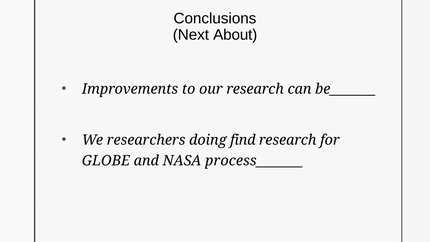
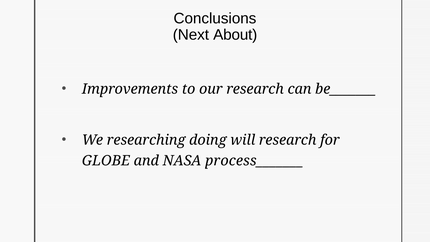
researchers: researchers -> researching
find: find -> will
